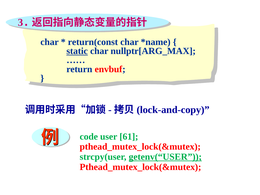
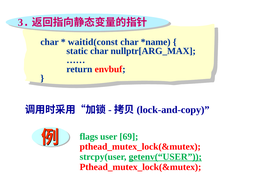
return(const: return(const -> waitid(const
static underline: present -> none
code: code -> flags
61: 61 -> 69
